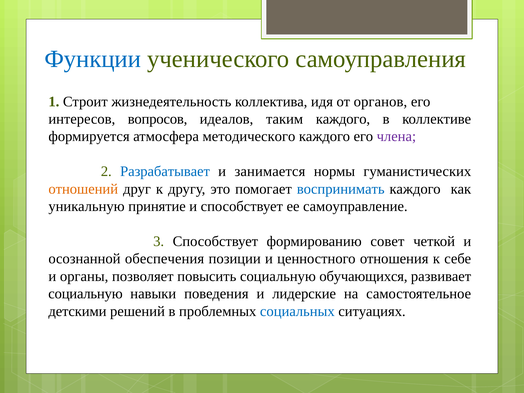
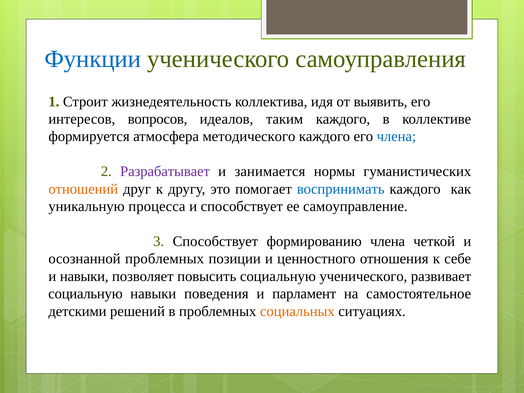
органов: органов -> выявить
члена at (396, 136) colour: purple -> blue
Разрабатывает colour: blue -> purple
принятие: принятие -> процесса
формированию совет: совет -> члена
осознанной обеспечения: обеспечения -> проблемных
и органы: органы -> навыки
социальную обучающихся: обучающихся -> ученического
лидерские: лидерские -> парламент
социальных colour: blue -> orange
